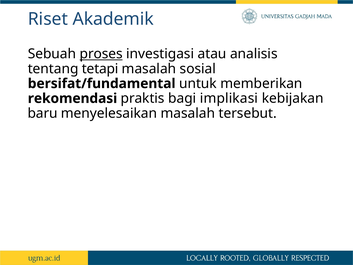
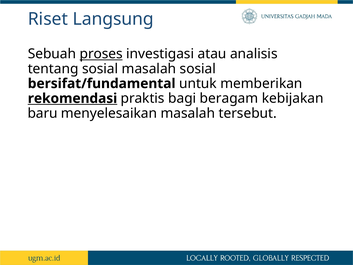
Akademik: Akademik -> Langsung
tentang tetapi: tetapi -> sosial
rekomendasi underline: none -> present
implikasi: implikasi -> beragam
